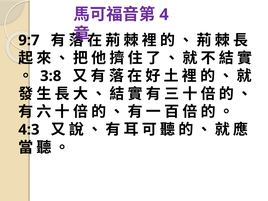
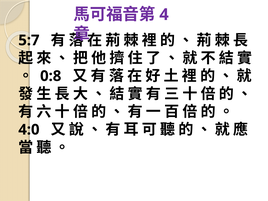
9:7: 9:7 -> 5:7
3:8: 3:8 -> 0:8
4:3: 4:3 -> 4:0
